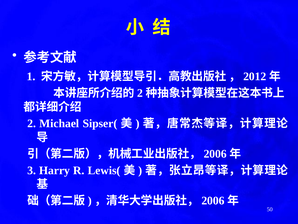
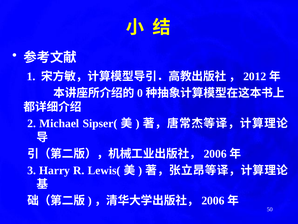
2 at (140, 93): 2 -> 0
